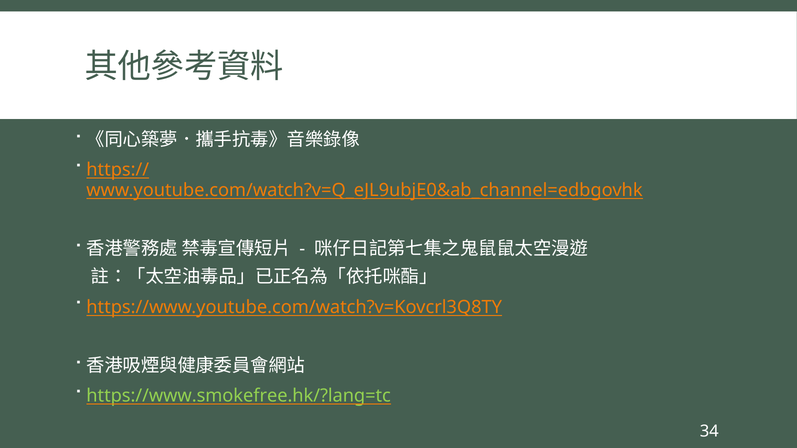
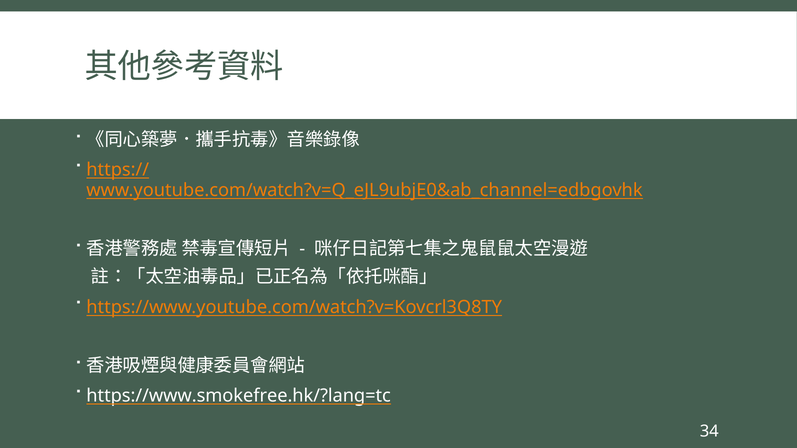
https://www.smokefree.hk/?lang=tc colour: light green -> white
